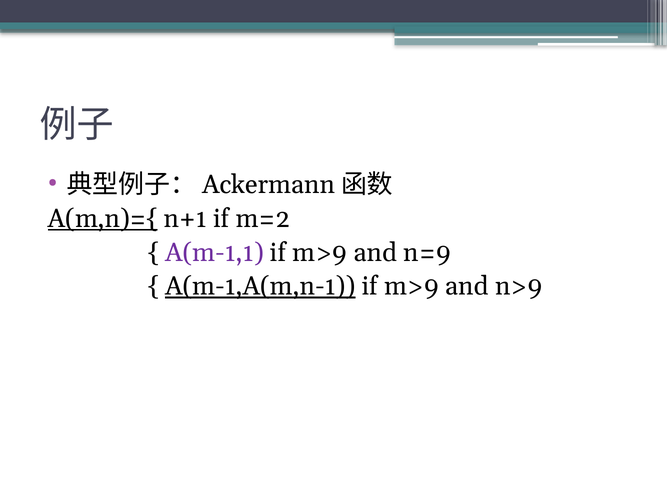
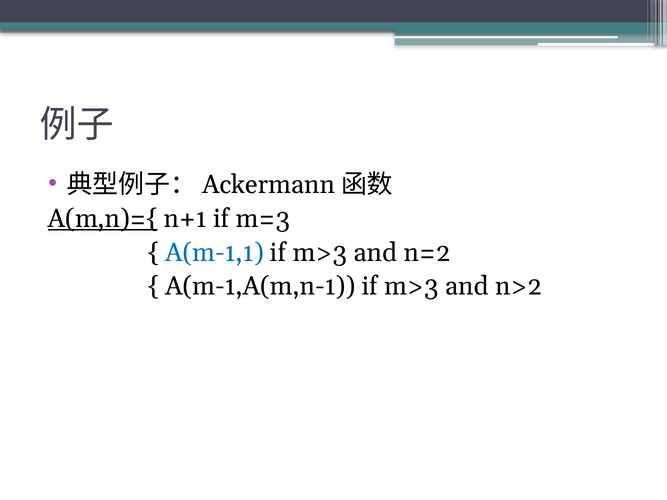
m=2: m=2 -> m=3
A(m-1,1 colour: purple -> blue
m>9 at (320, 253): m>9 -> m>3
n=9: n=9 -> n=2
A(m-1,A(m,n-1 underline: present -> none
m>9 at (411, 287): m>9 -> m>3
n>9: n>9 -> n>2
